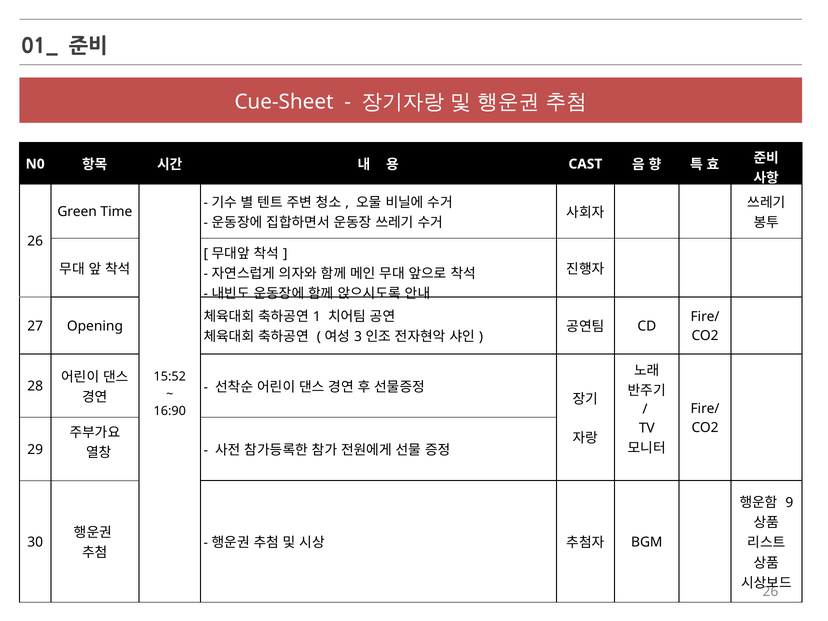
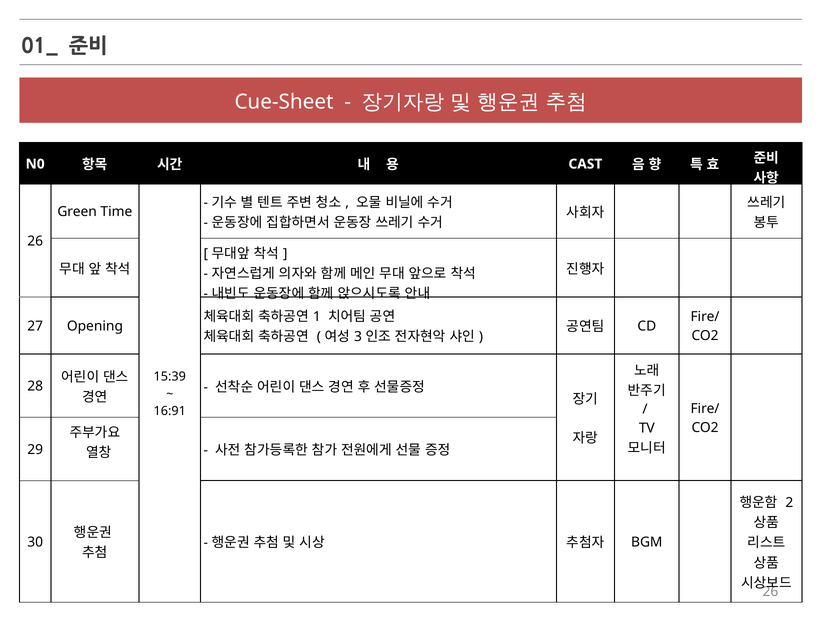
15:52: 15:52 -> 15:39
16:90: 16:90 -> 16:91
9: 9 -> 2
